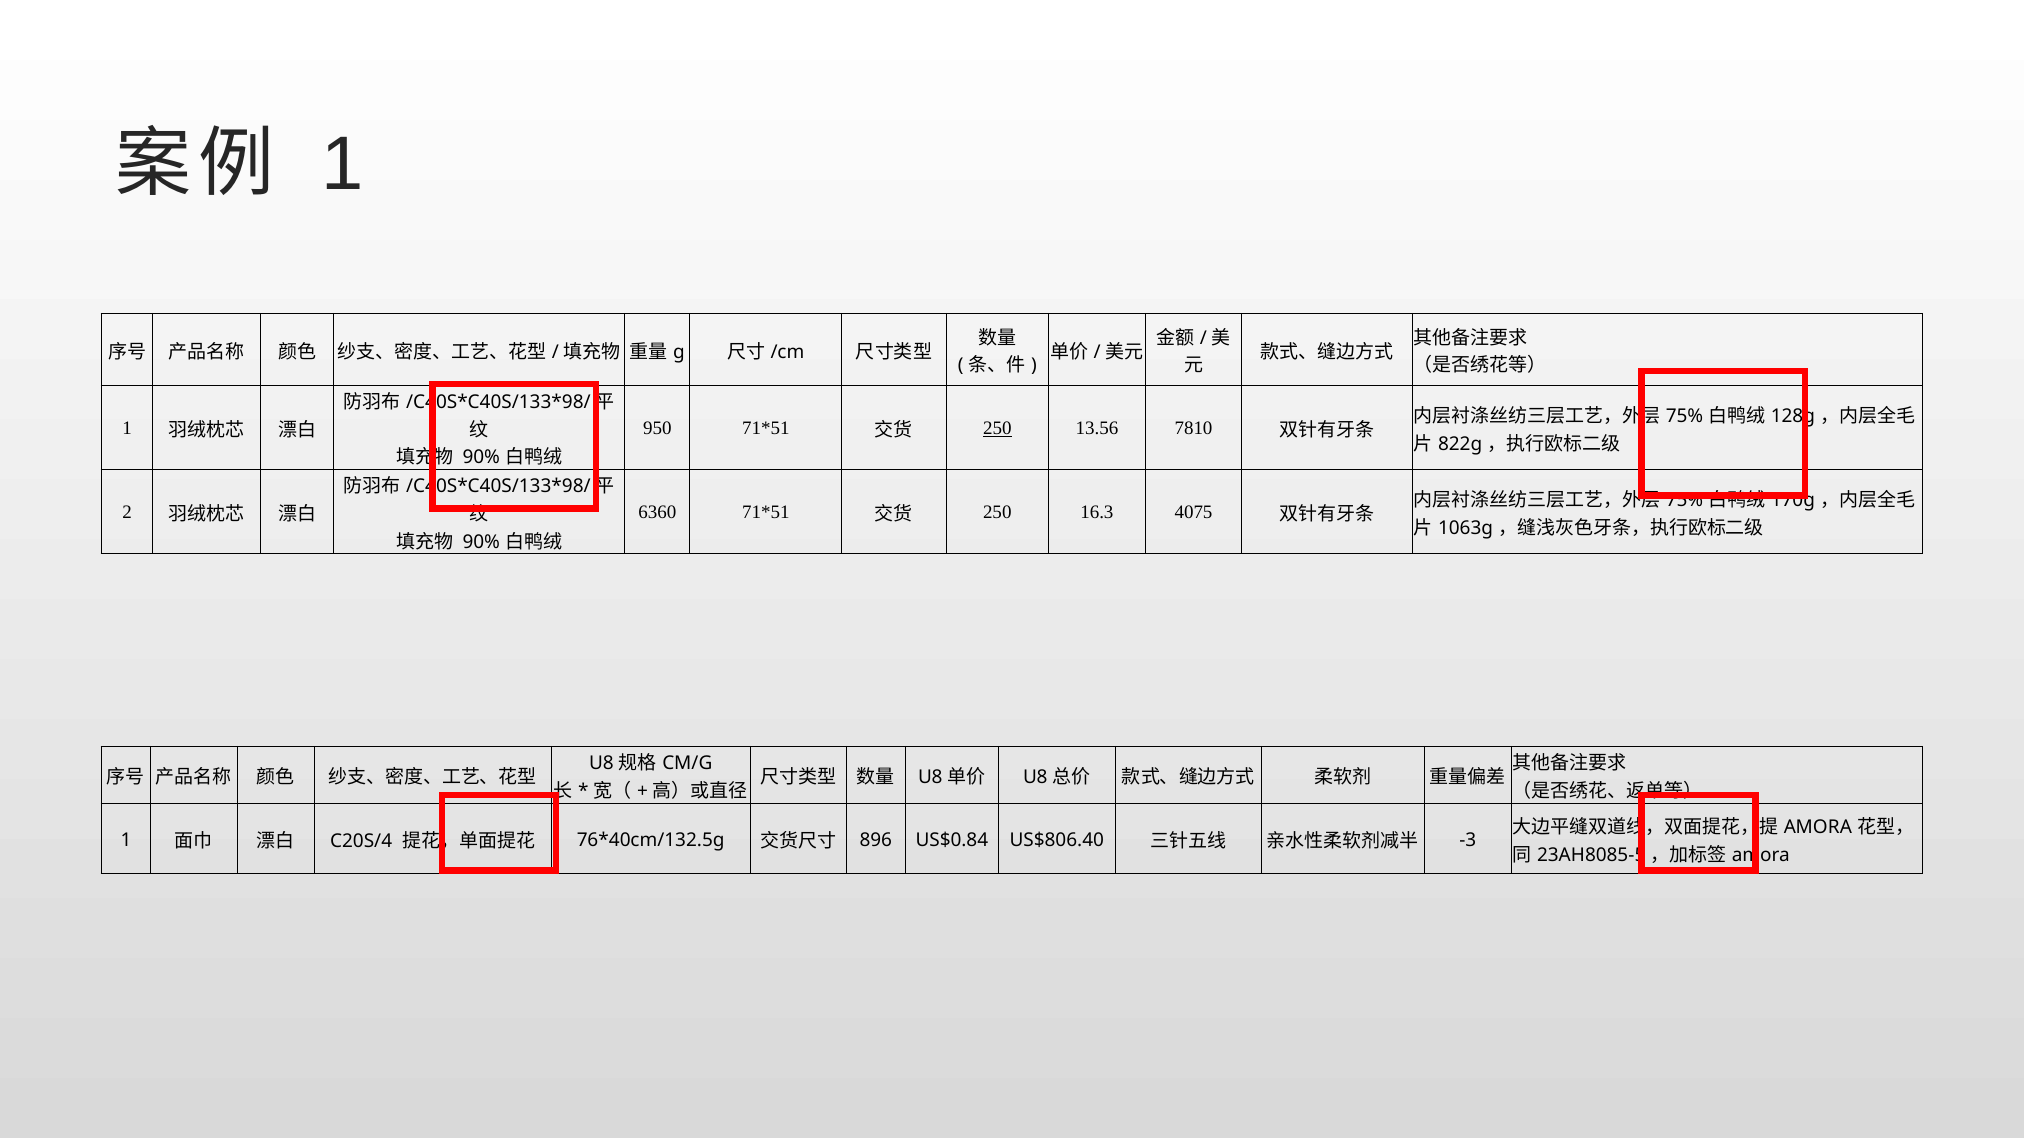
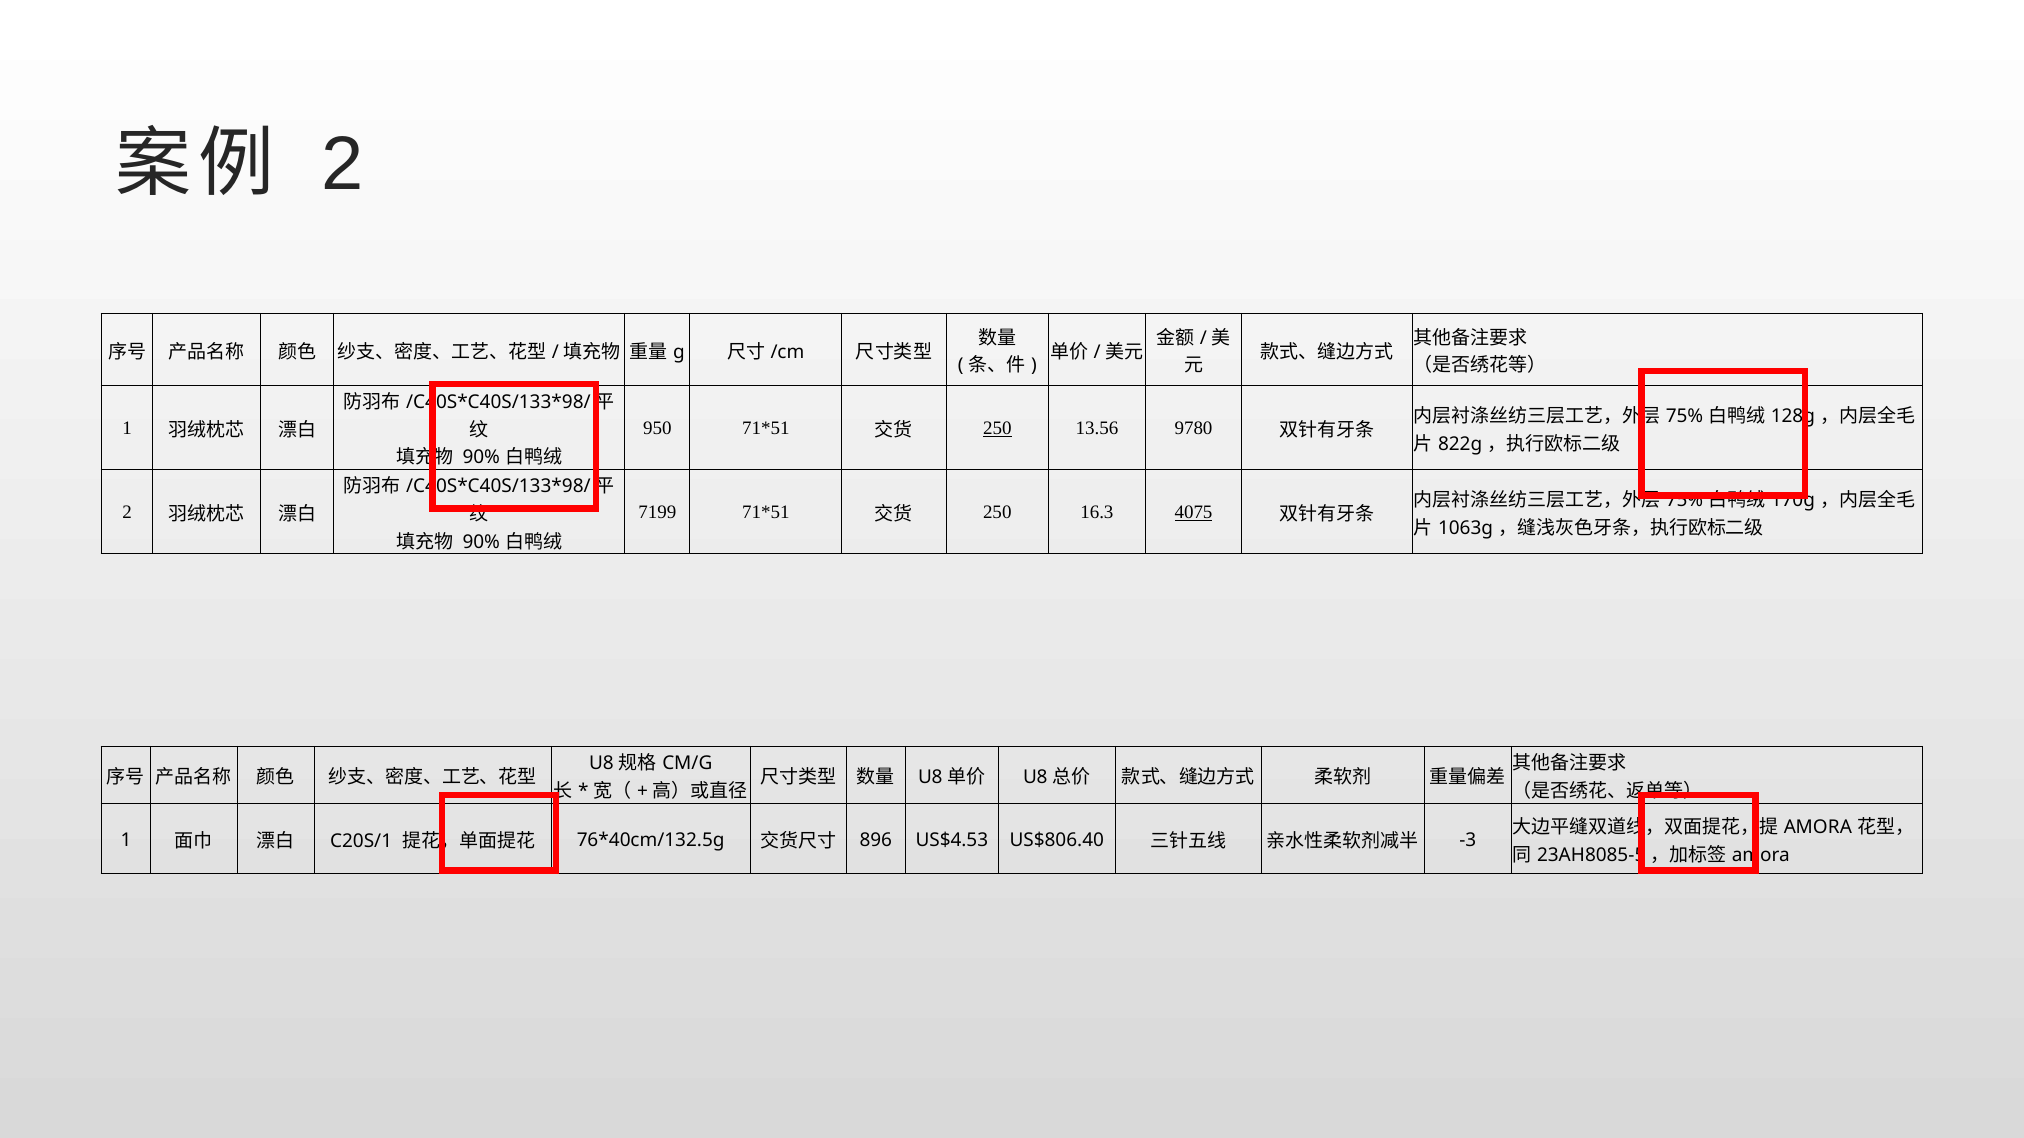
1 at (343, 165): 1 -> 2
7810: 7810 -> 9780
6360: 6360 -> 7199
4075 underline: none -> present
C20S/4: C20S/4 -> C20S/1
US$0.84: US$0.84 -> US$4.53
